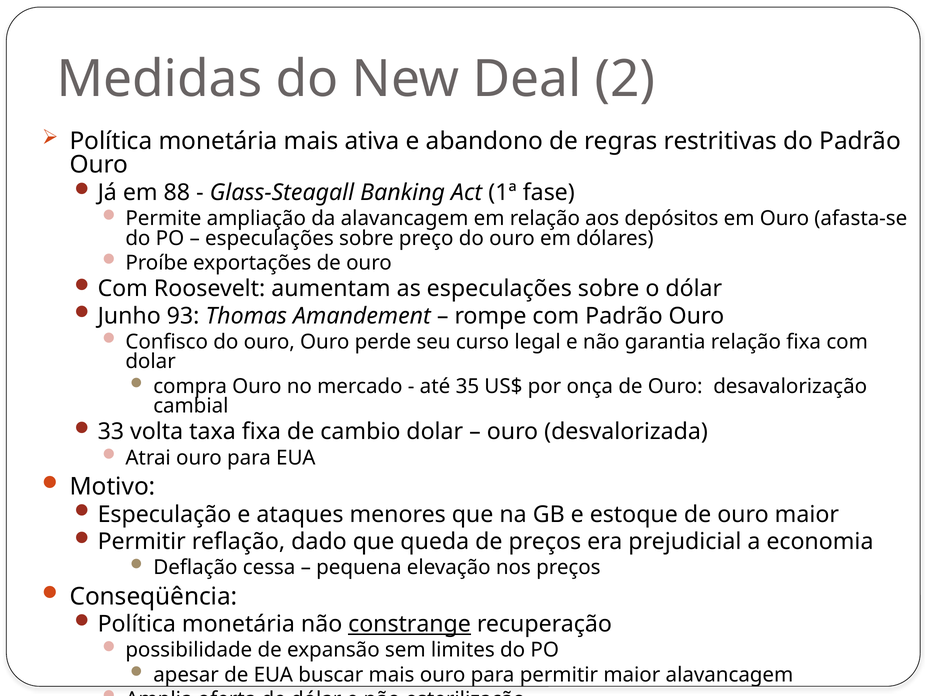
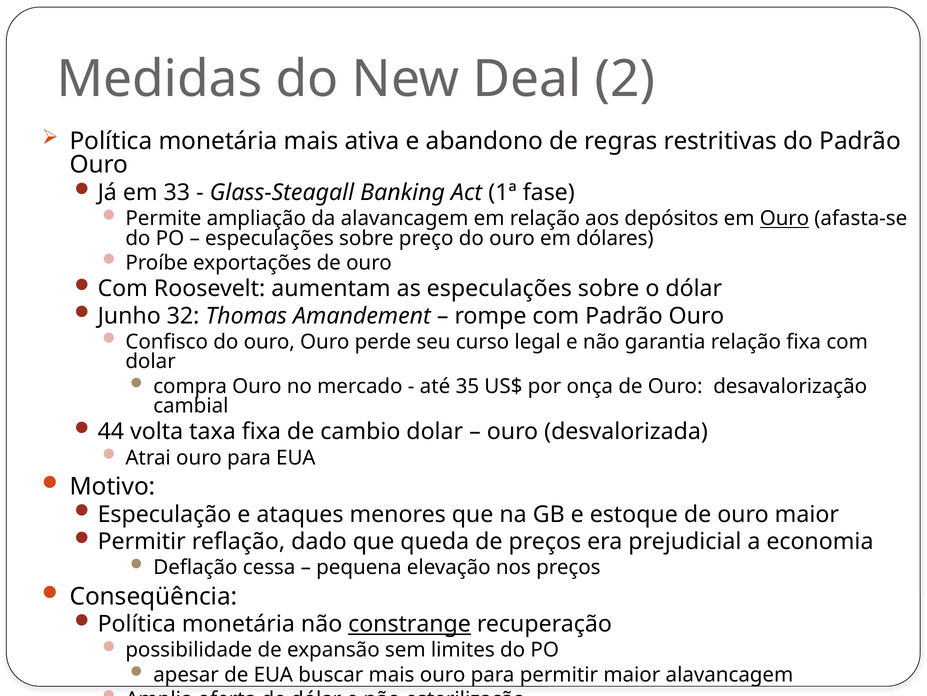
88: 88 -> 33
Ouro at (784, 218) underline: none -> present
93: 93 -> 32
33: 33 -> 44
